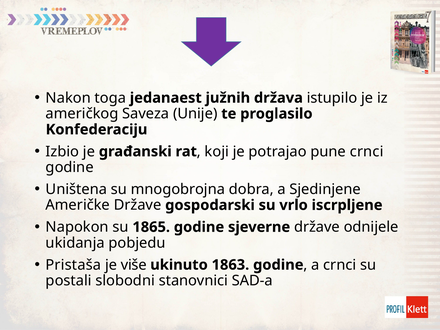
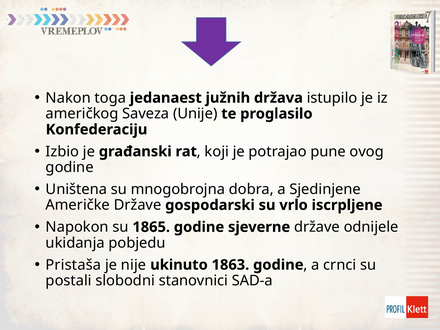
pune crnci: crnci -> ovog
više: više -> nije
